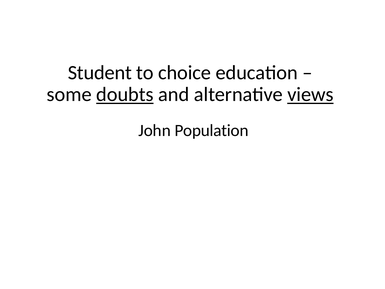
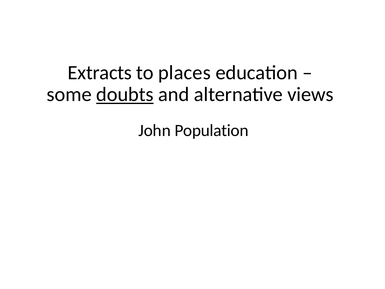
Student: Student -> Extracts
choice: choice -> places
views underline: present -> none
